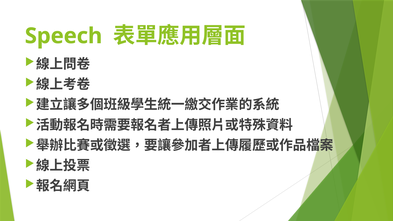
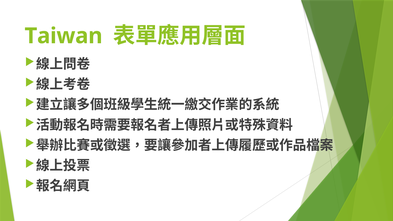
Speech: Speech -> Taiwan
